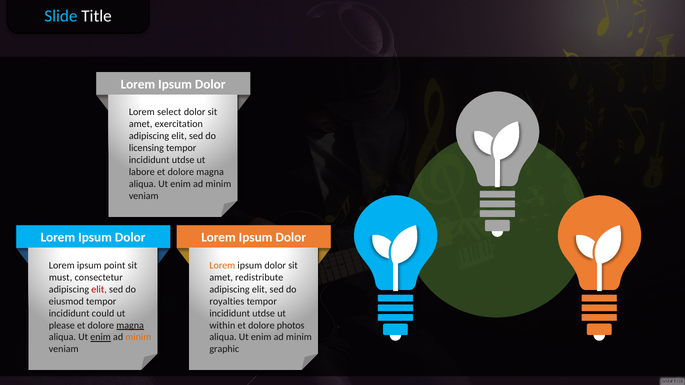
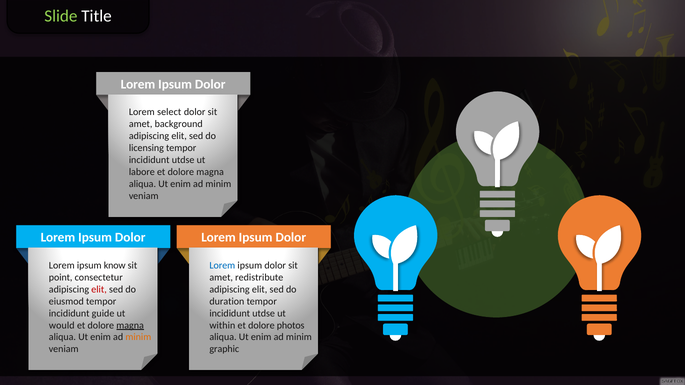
Slide colour: light blue -> light green
exercitation: exercitation -> background
point: point -> know
Lorem at (222, 266) colour: orange -> blue
must: must -> point
royalties: royalties -> duration
could: could -> guide
please: please -> would
enim at (101, 337) underline: present -> none
